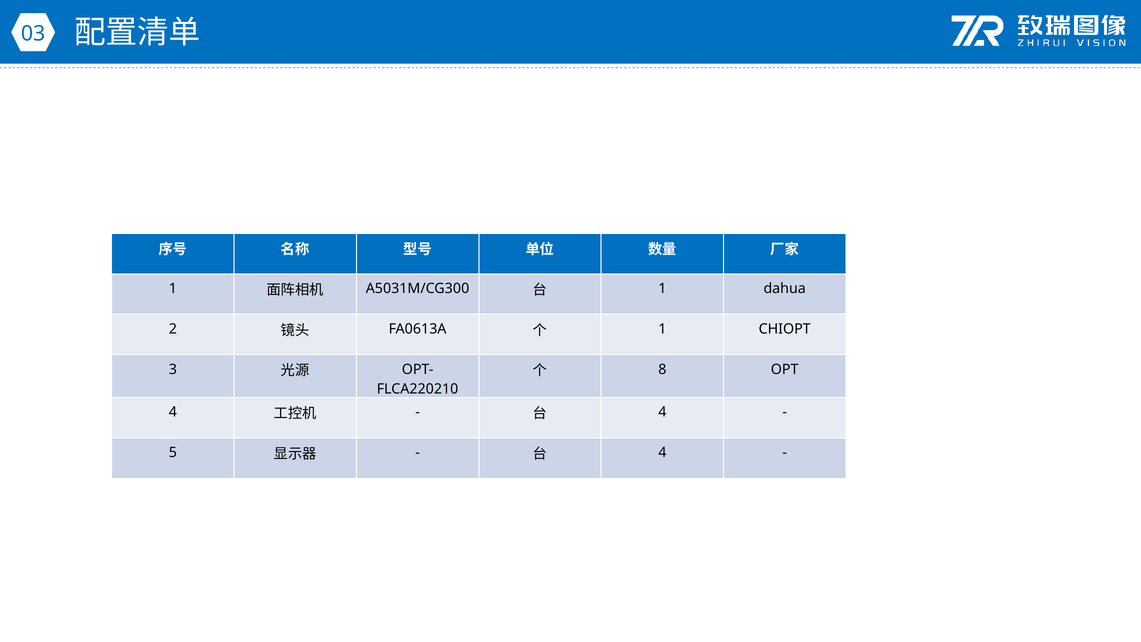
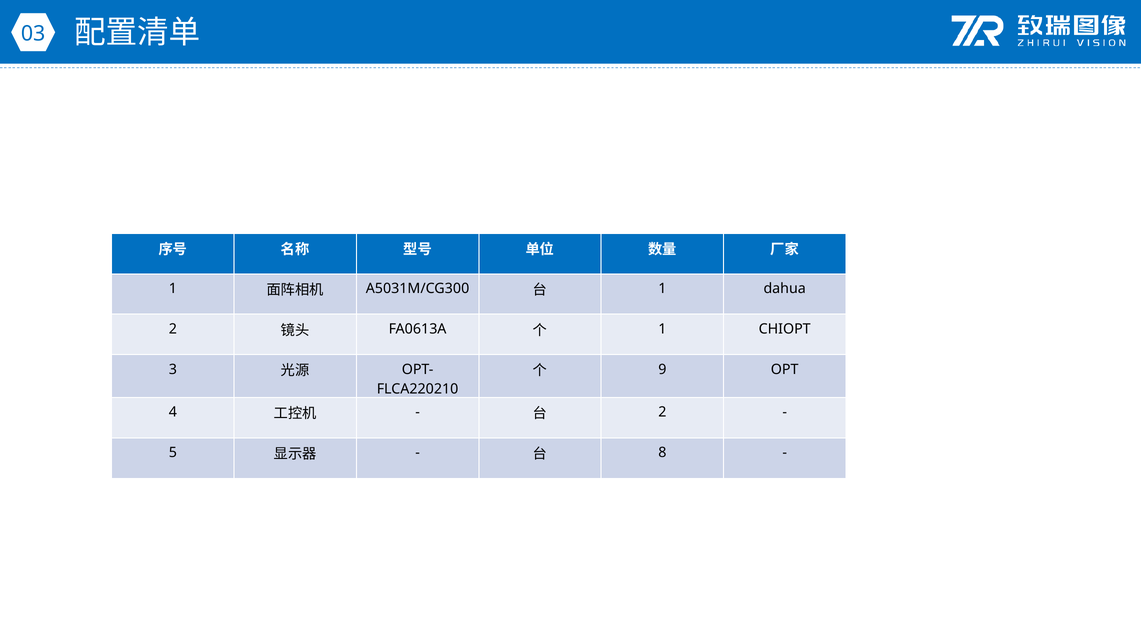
8: 8 -> 9
4 at (662, 412): 4 -> 2
4 at (662, 453): 4 -> 8
